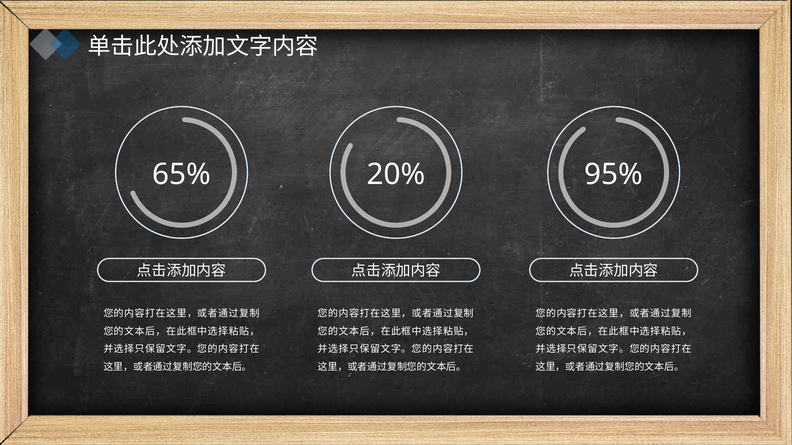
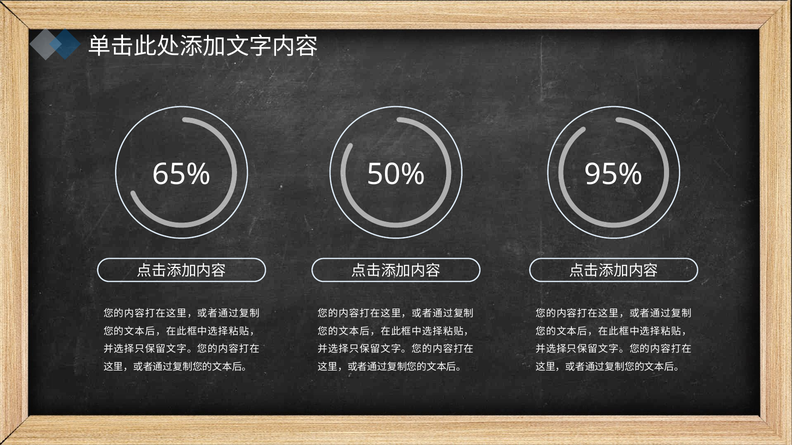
20%: 20% -> 50%
